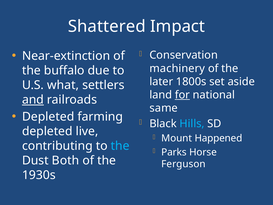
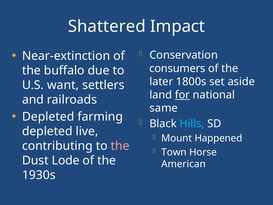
machinery: machinery -> consumers
what: what -> want
and underline: present -> none
the at (120, 146) colour: light blue -> pink
Parks: Parks -> Town
Both: Both -> Lode
Ferguson: Ferguson -> American
